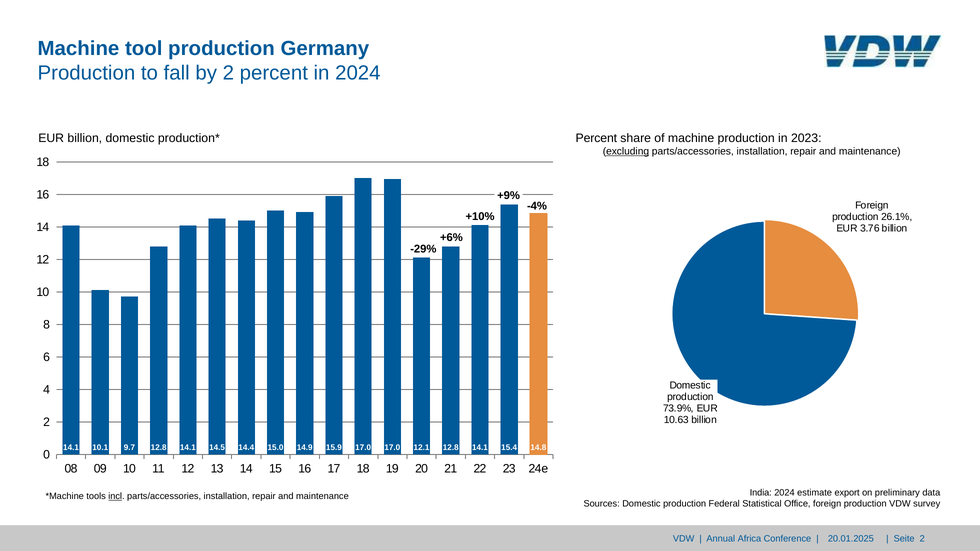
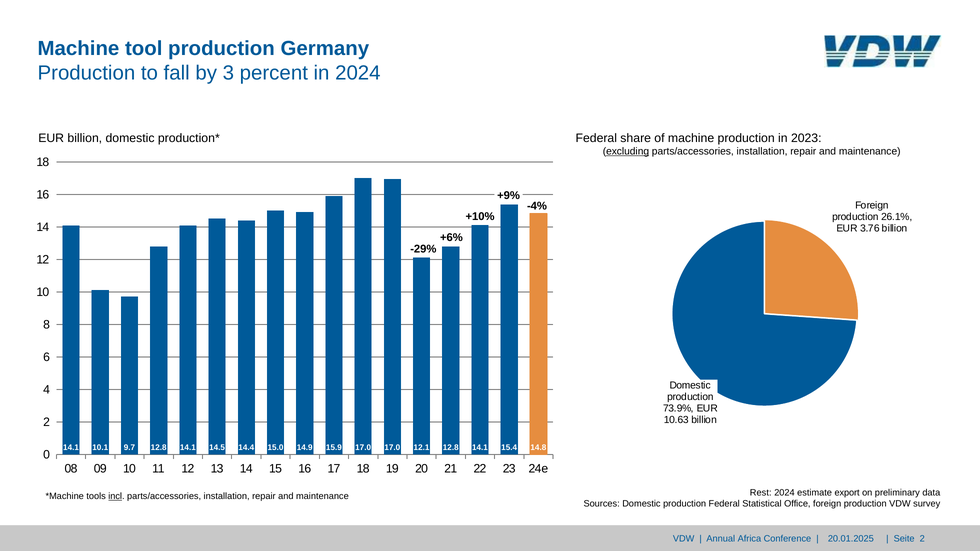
by 2: 2 -> 3
Percent at (596, 138): Percent -> Federal
India: India -> Rest
